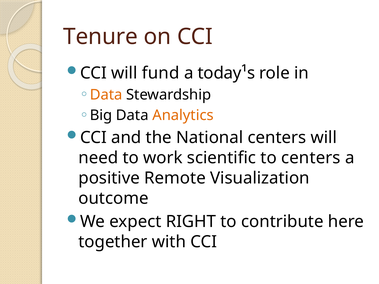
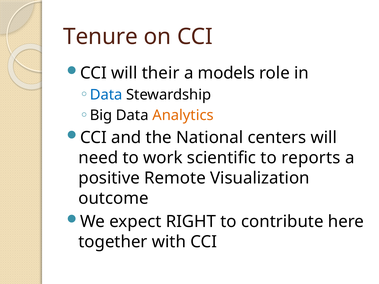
fund: fund -> their
today¹s: today¹s -> models
Data at (106, 95) colour: orange -> blue
to centers: centers -> reports
